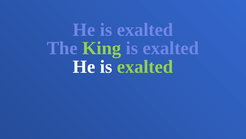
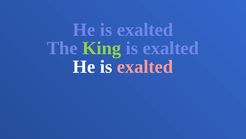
exalted at (145, 66) colour: light green -> pink
